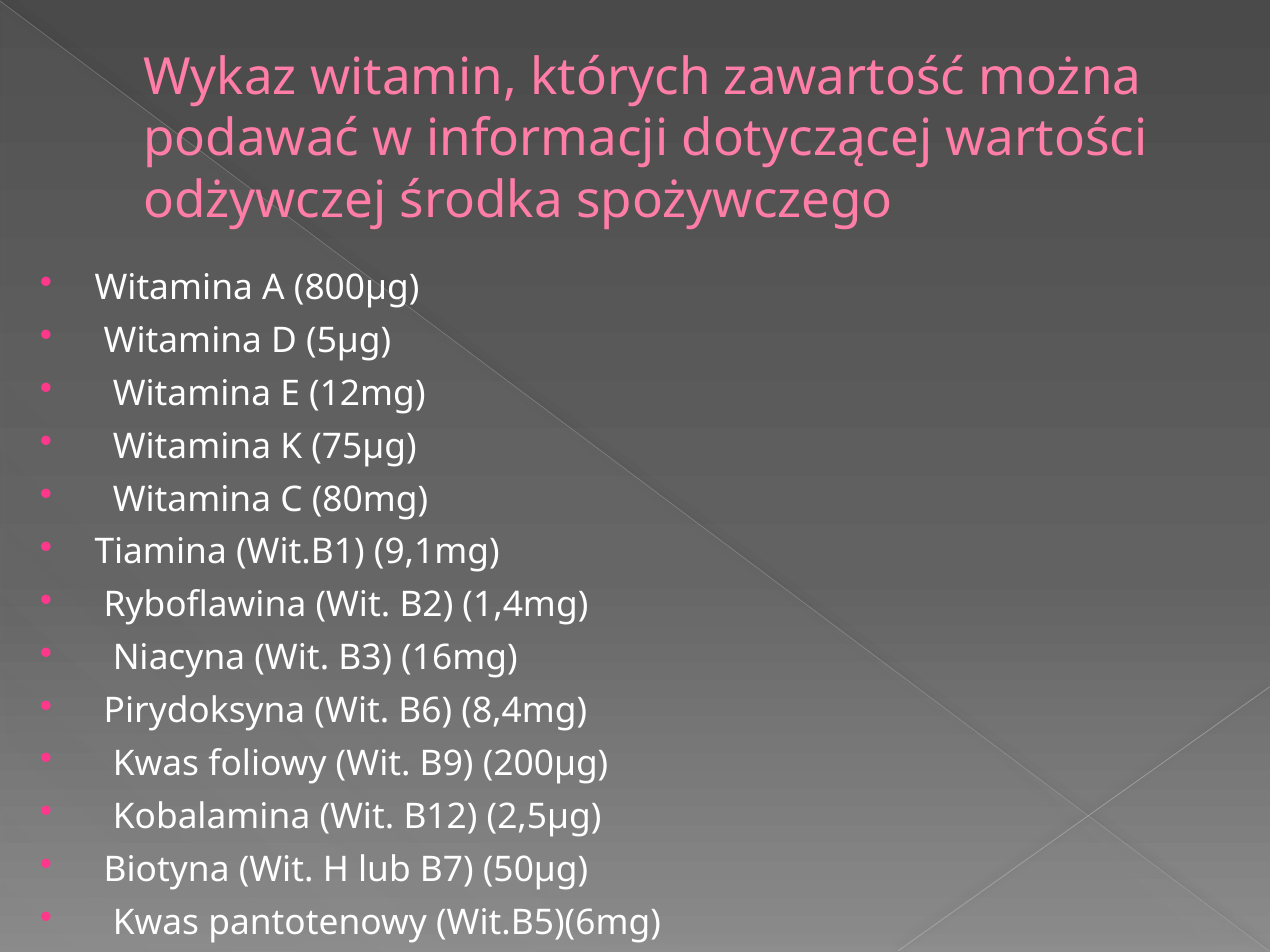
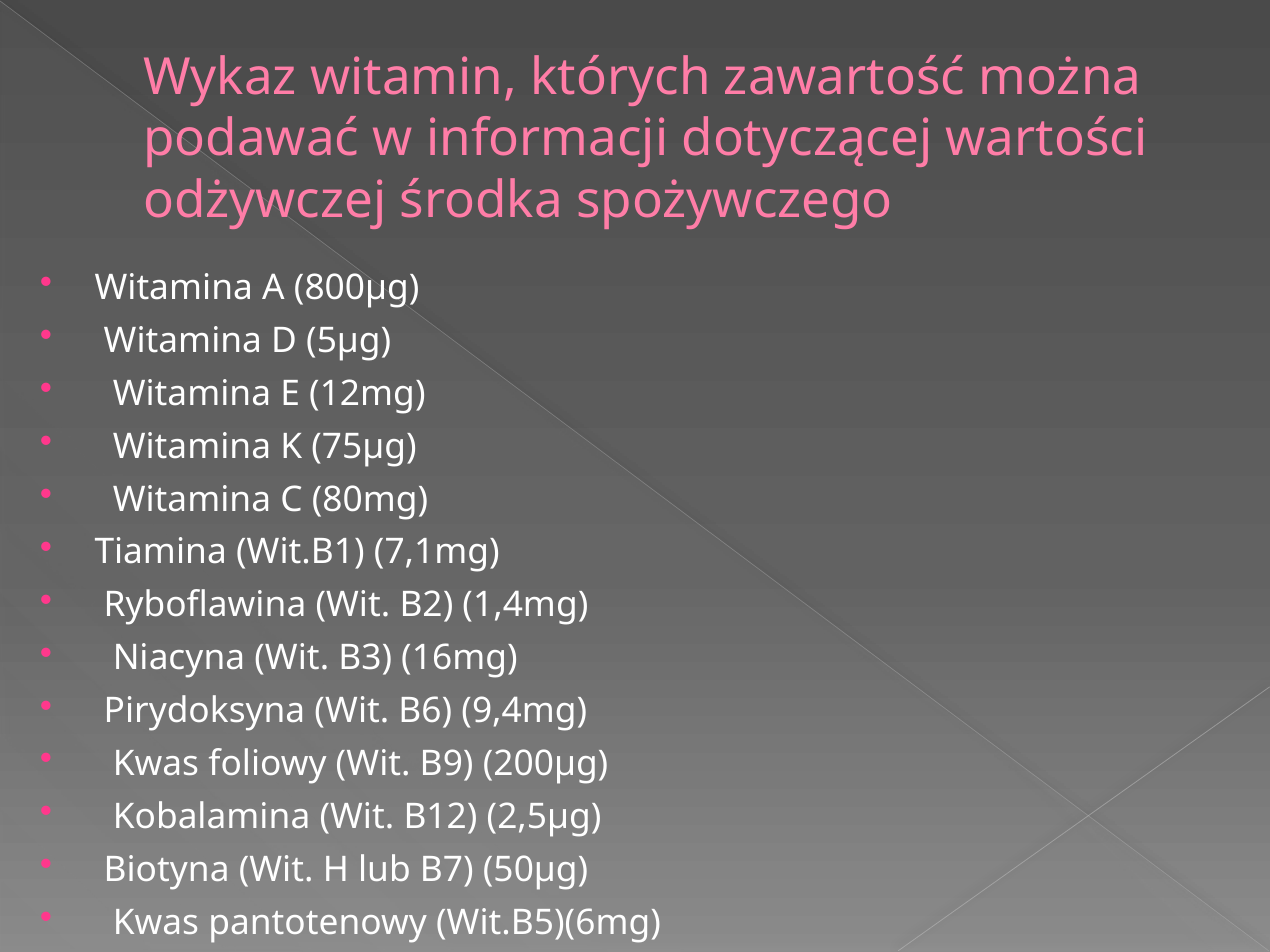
9,1mg: 9,1mg -> 7,1mg
8,4mg: 8,4mg -> 9,4mg
